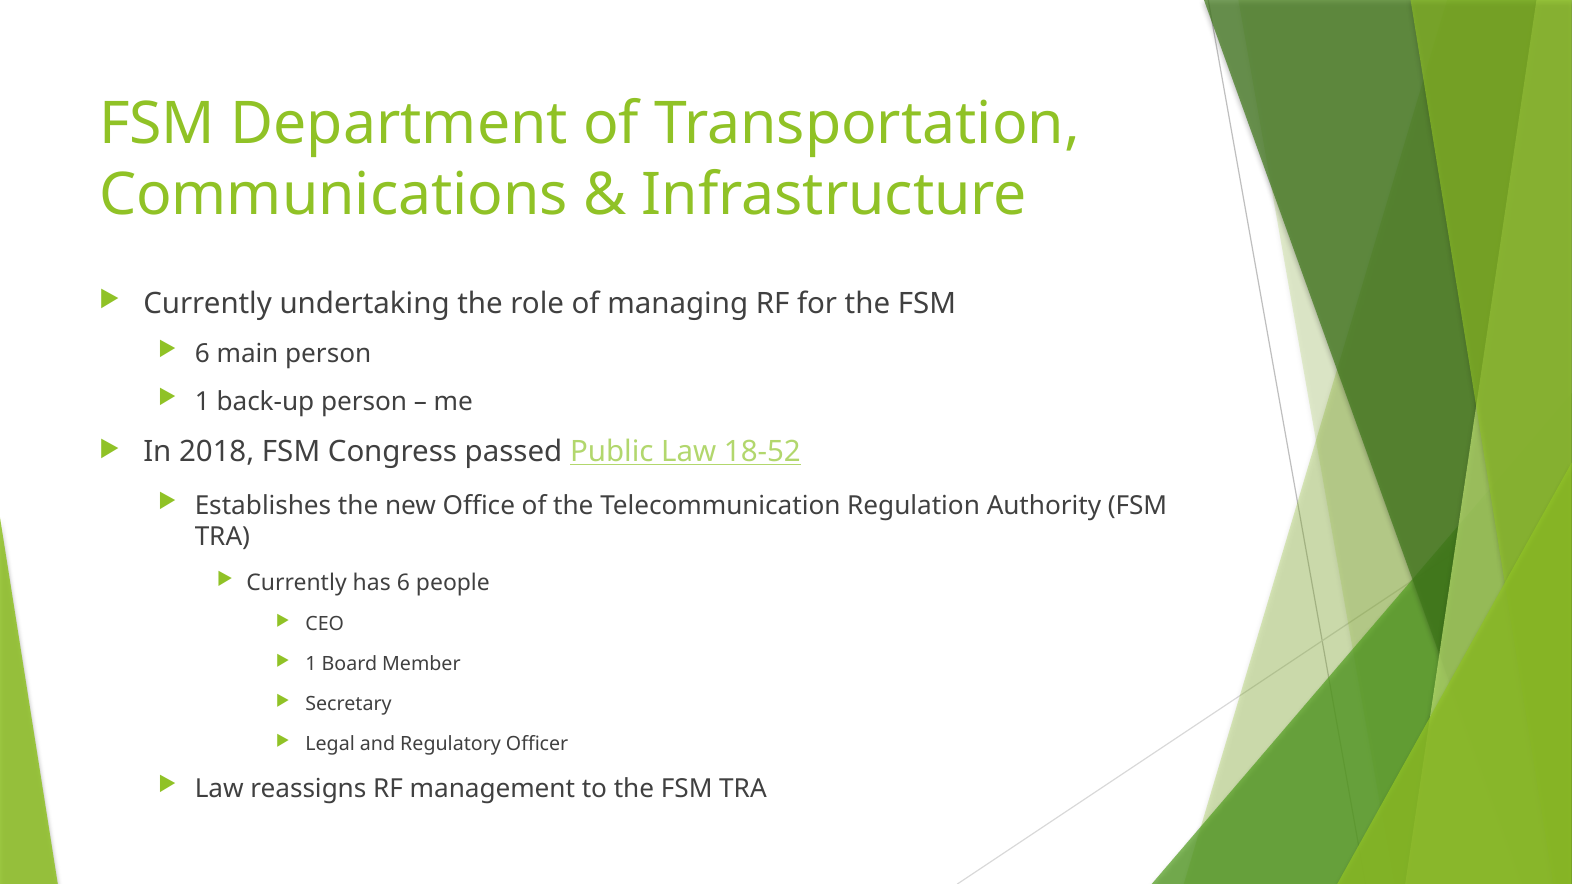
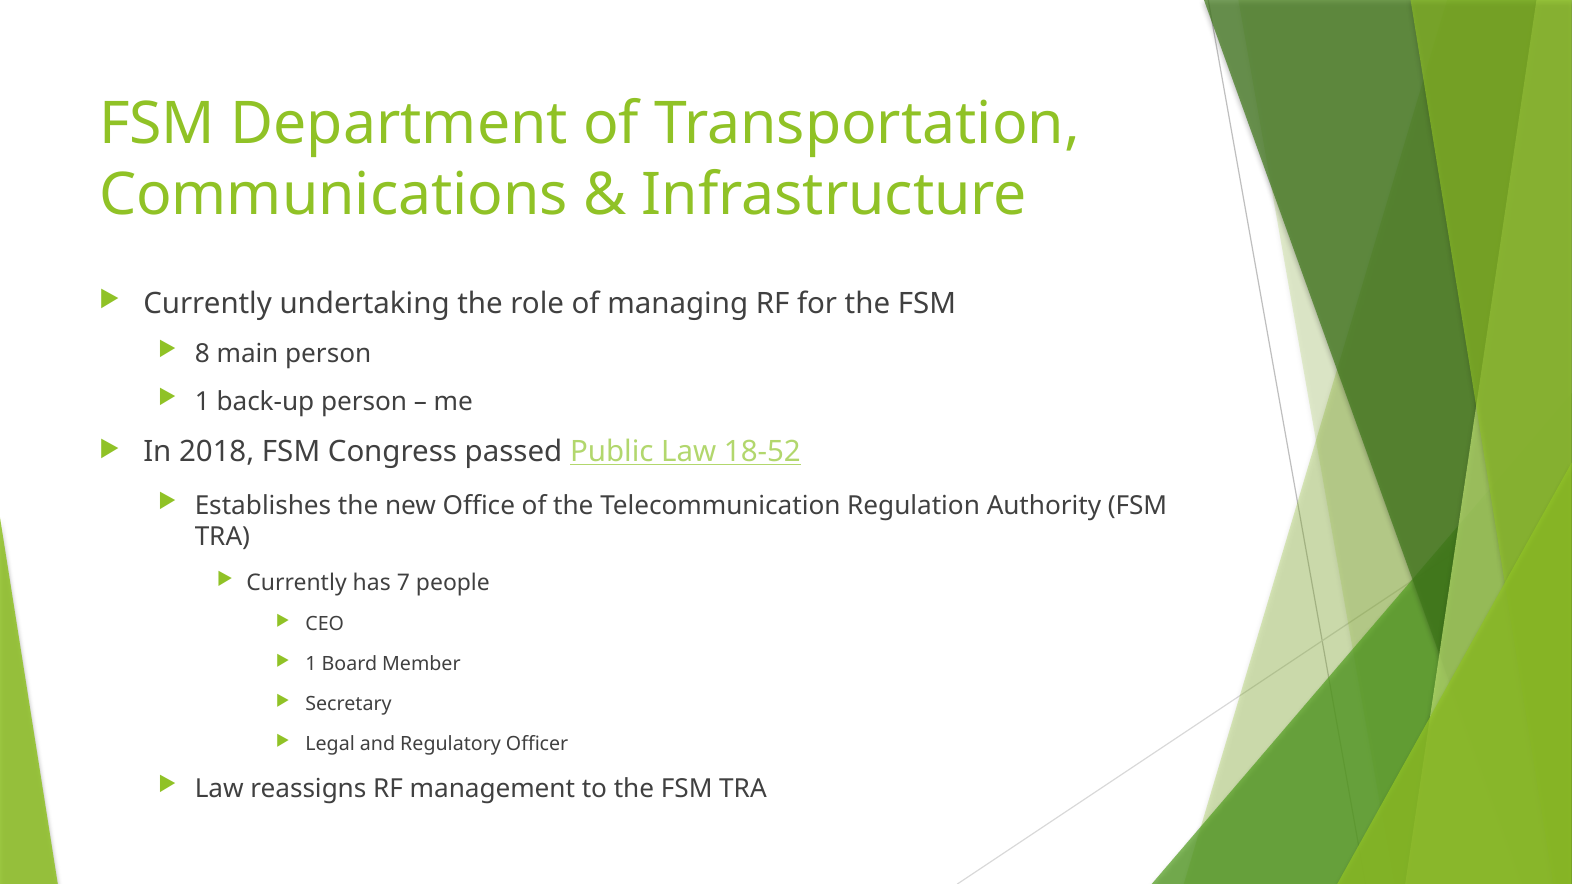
6 at (202, 354): 6 -> 8
has 6: 6 -> 7
